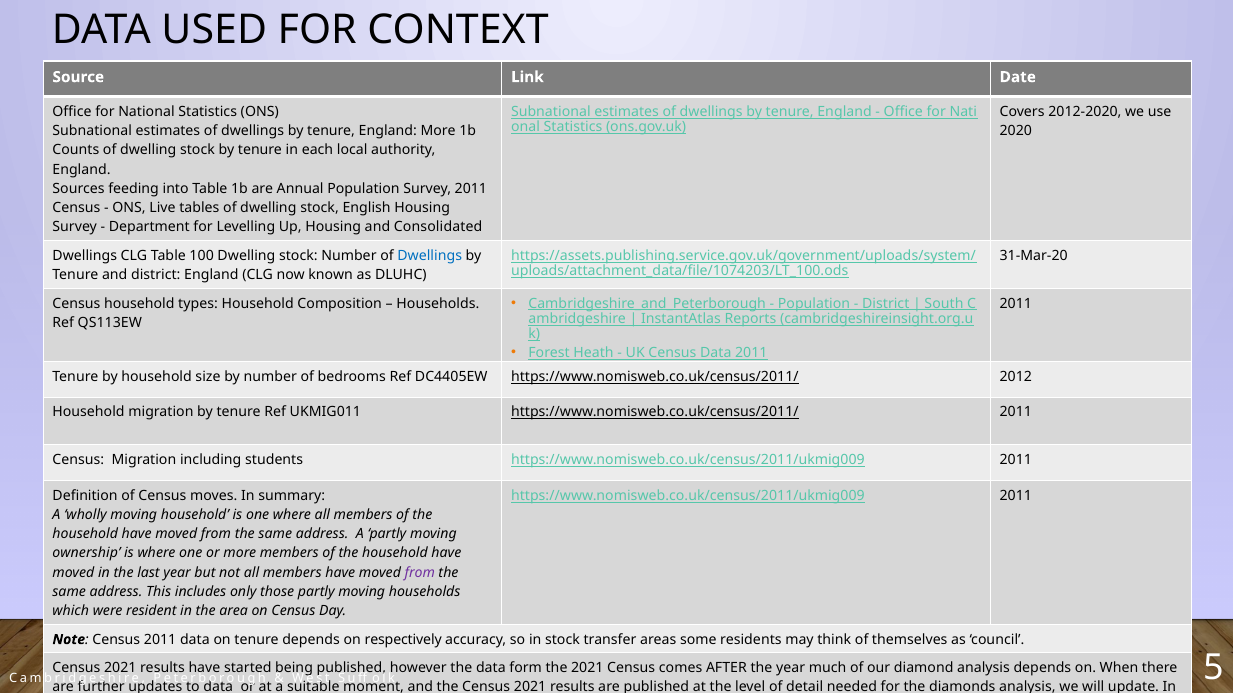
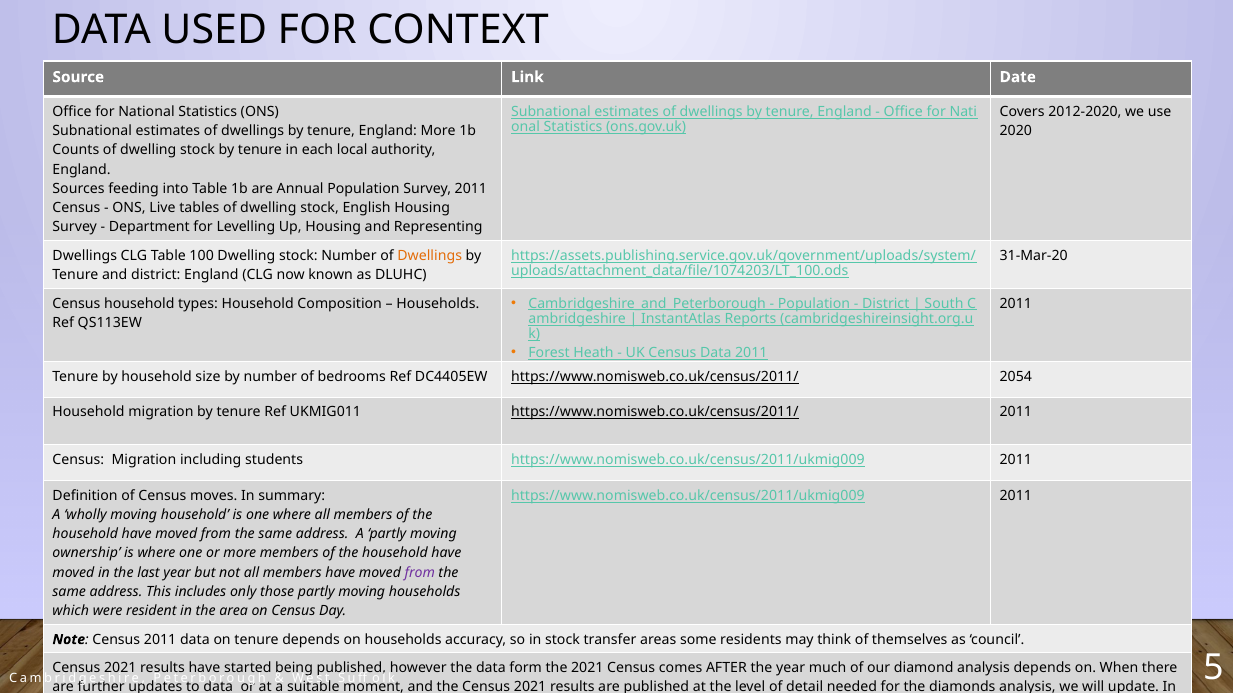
Consolidated: Consolidated -> Representing
Dwellings at (430, 256) colour: blue -> orange
2012: 2012 -> 2054
on respectively: respectively -> households
